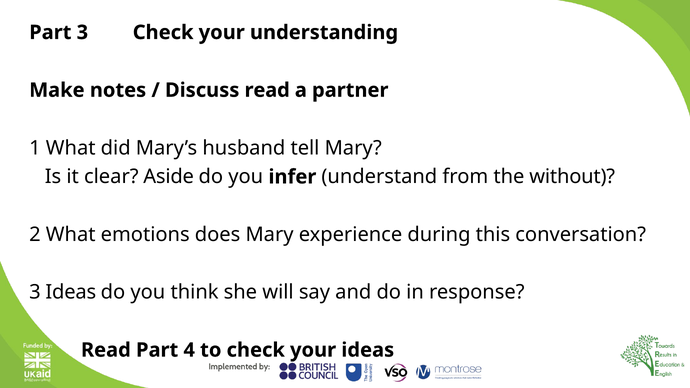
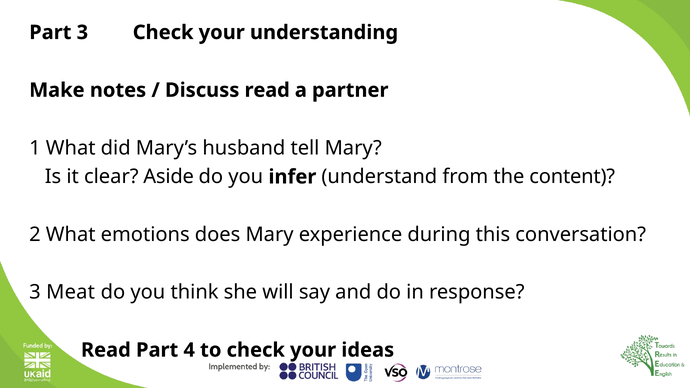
without: without -> content
3 Ideas: Ideas -> Meat
